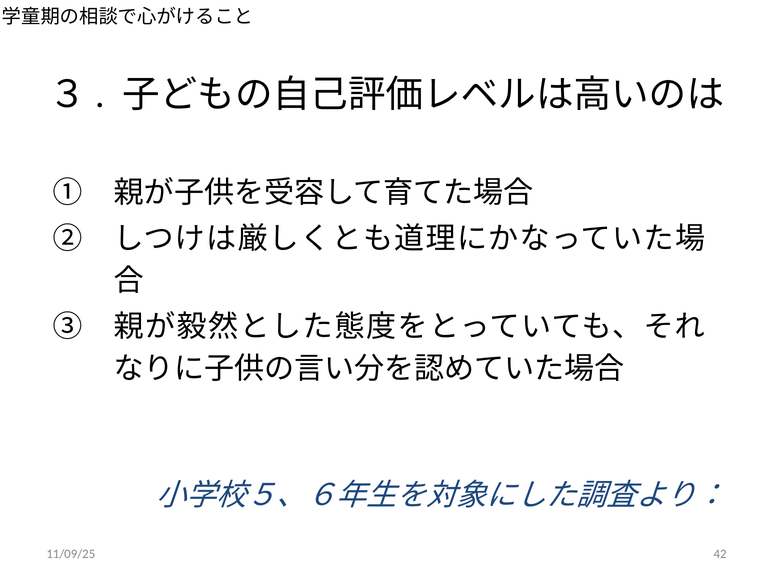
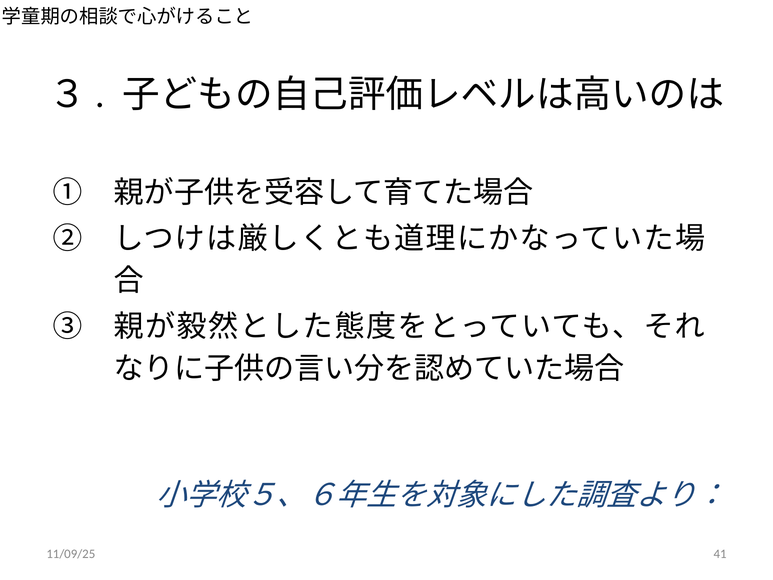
42: 42 -> 41
